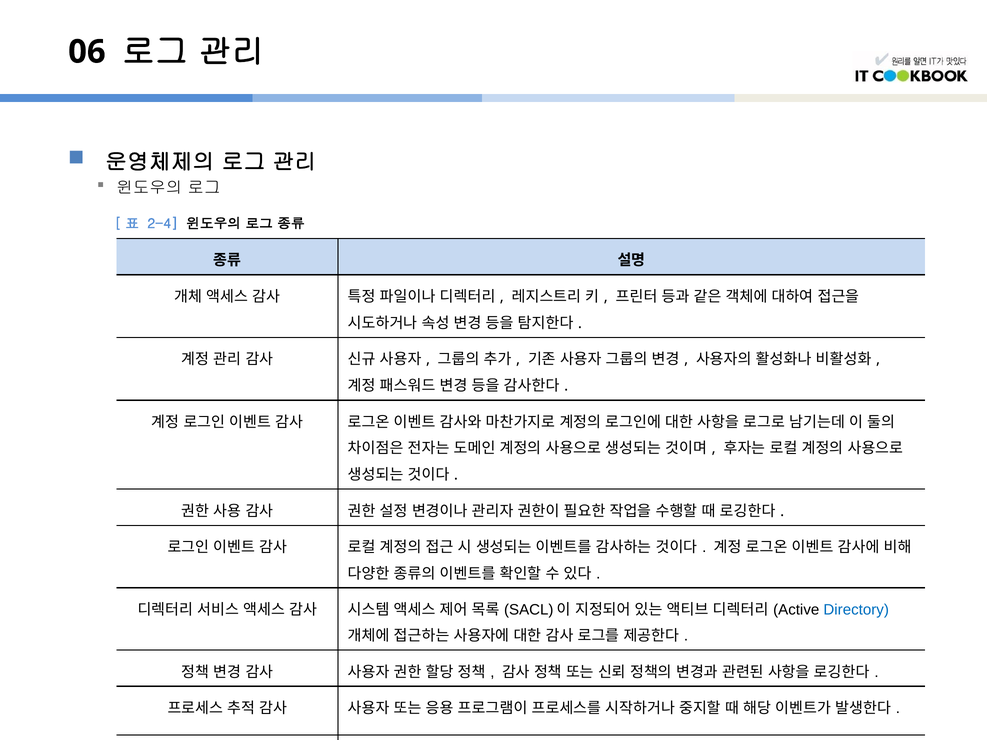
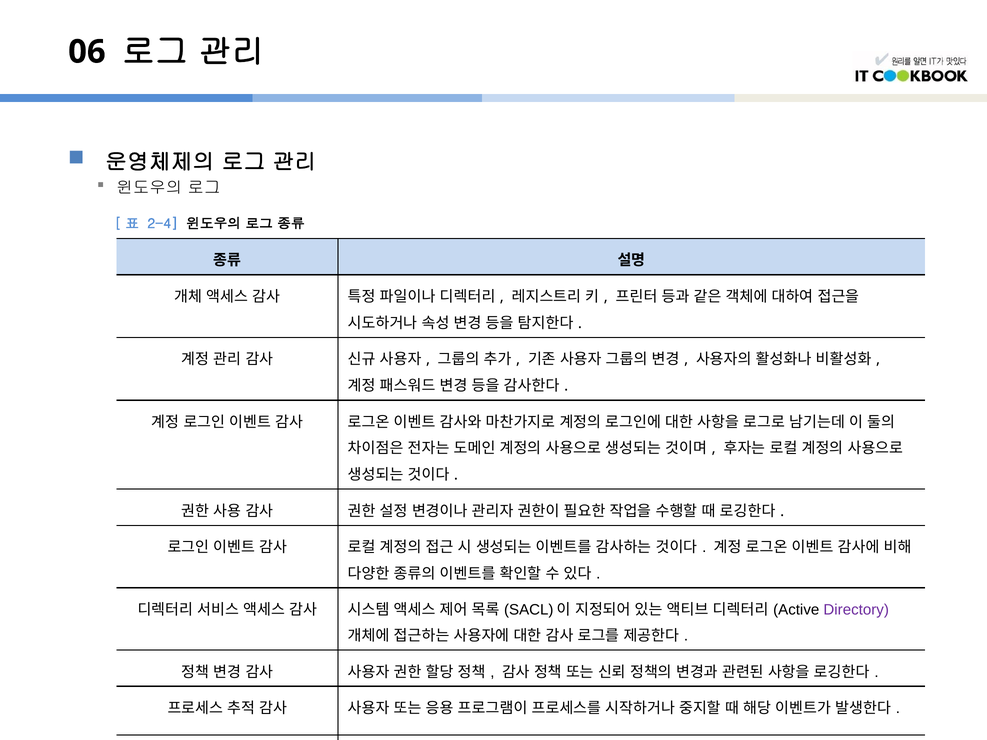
Directory colour: blue -> purple
